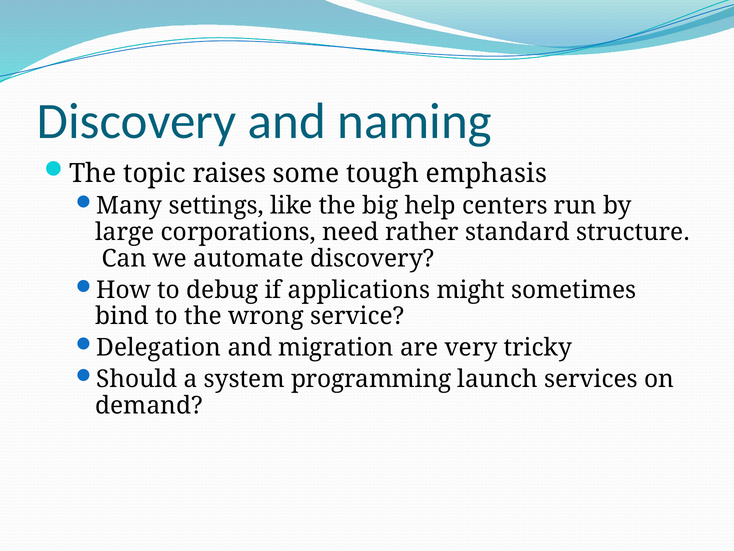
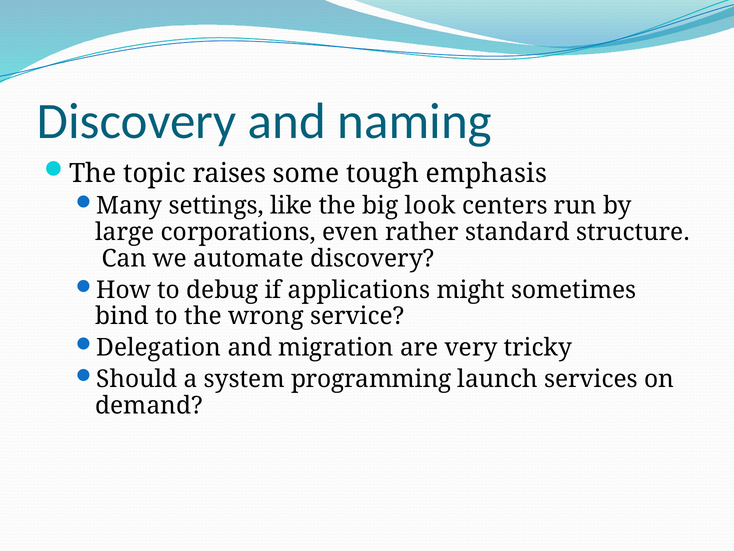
help: help -> look
need: need -> even
